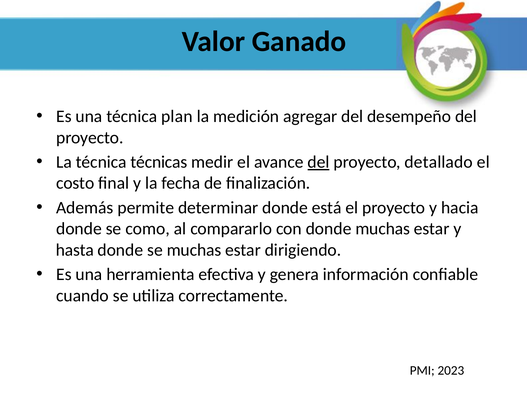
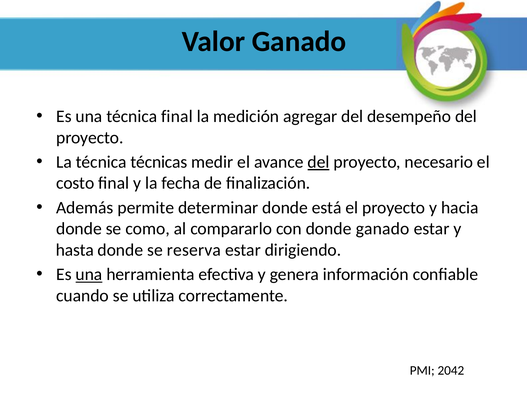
técnica plan: plan -> final
detallado: detallado -> necesario
donde muchas: muchas -> ganado
se muchas: muchas -> reserva
una at (89, 275) underline: none -> present
2023: 2023 -> 2042
